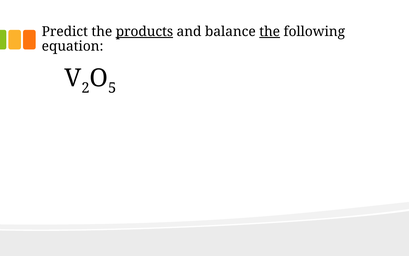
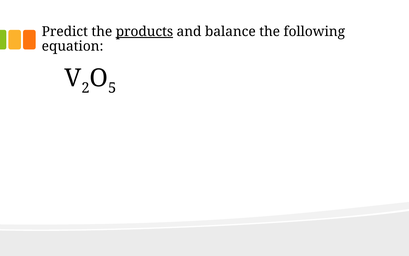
the at (270, 32) underline: present -> none
